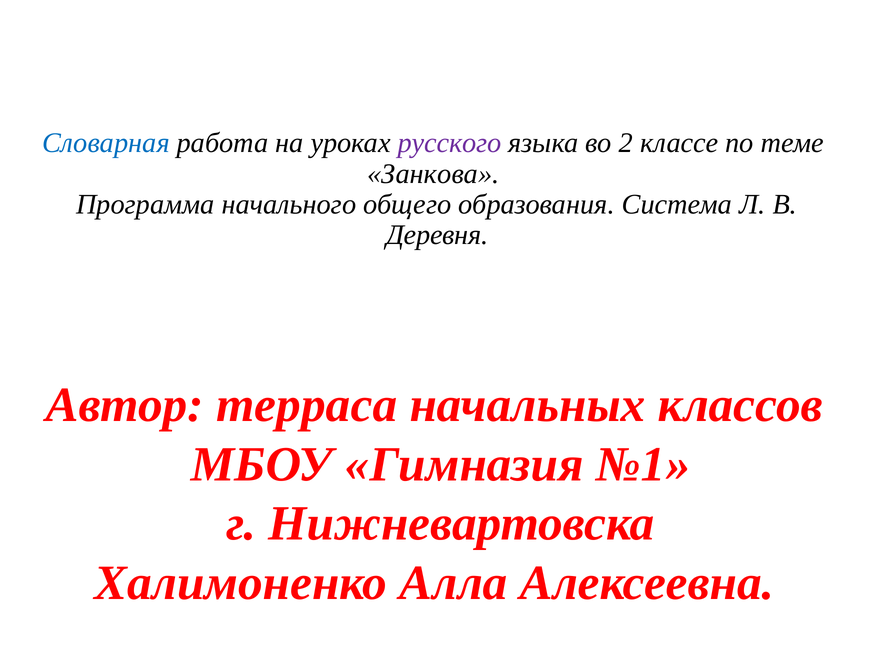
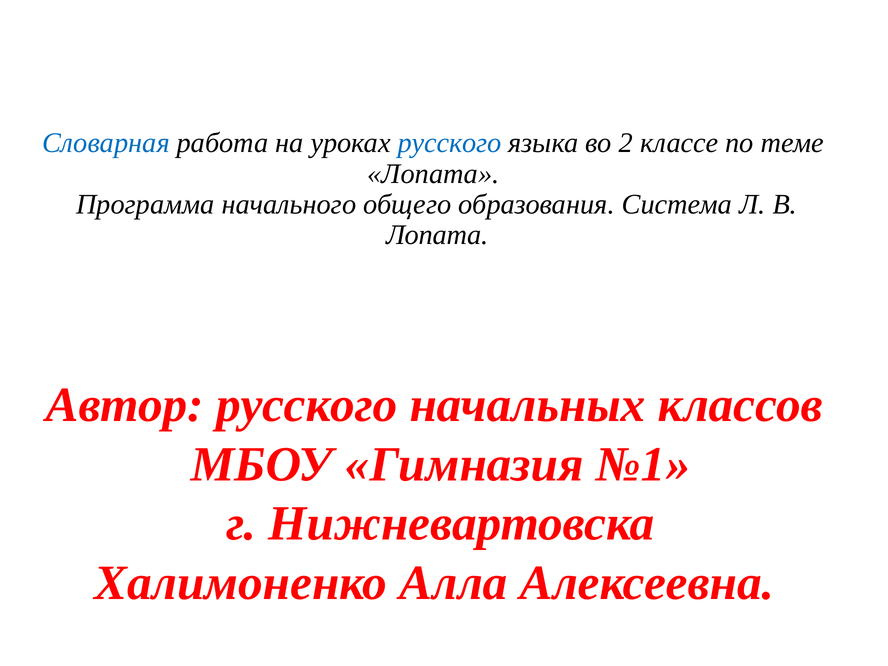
русского at (450, 143) colour: purple -> blue
Занкова at (433, 174): Занкова -> Лопата
Деревня at (437, 235): Деревня -> Лопата
Автор терраса: терраса -> русского
